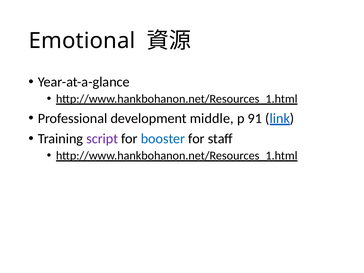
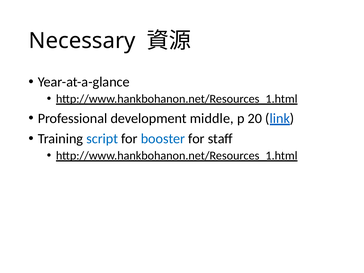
Emotional: Emotional -> Necessary
91: 91 -> 20
script colour: purple -> blue
